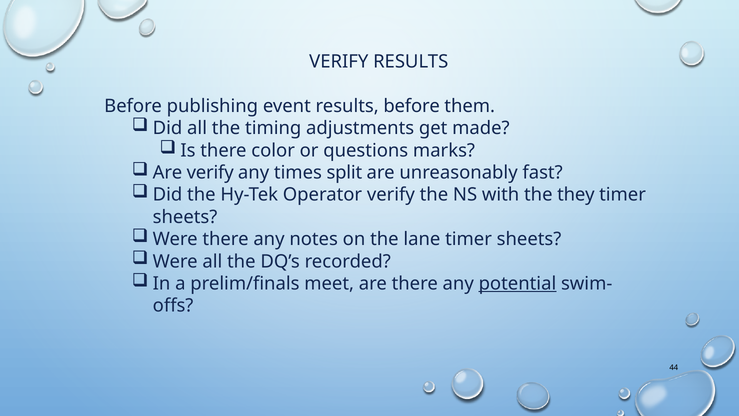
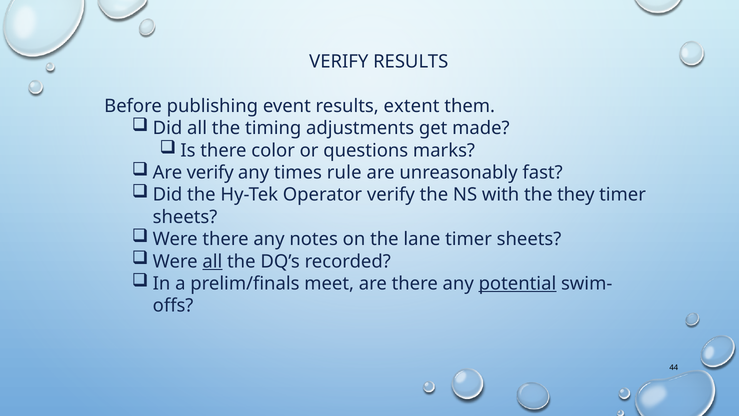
event results before: before -> extent
split: split -> rule
all at (212, 261) underline: none -> present
